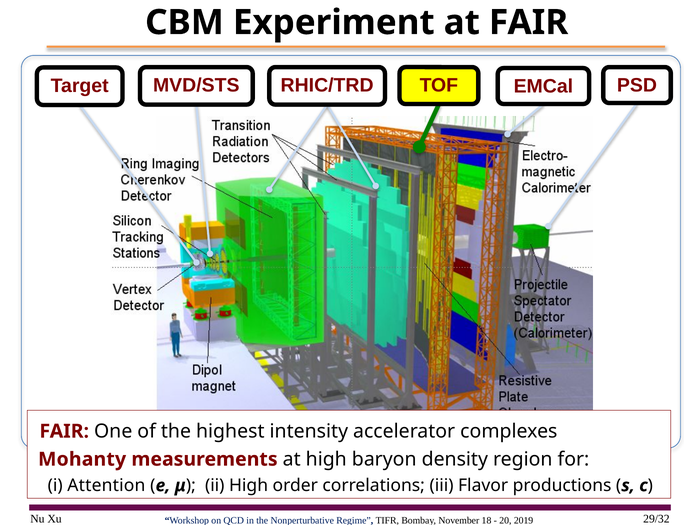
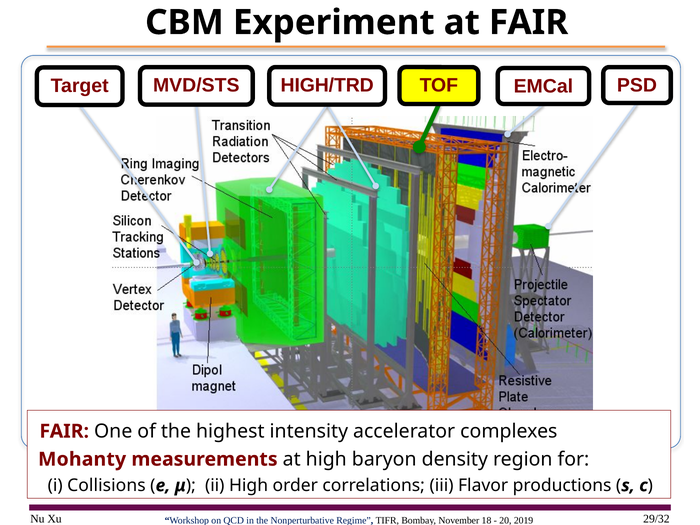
RHIC/TRD: RHIC/TRD -> HIGH/TRD
Attention: Attention -> Collisions
